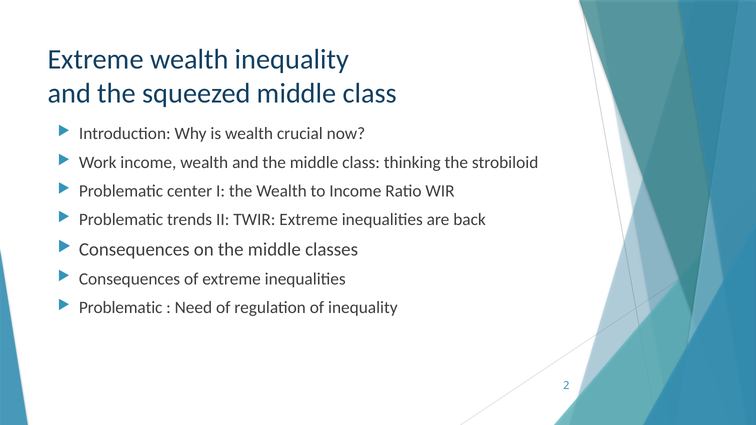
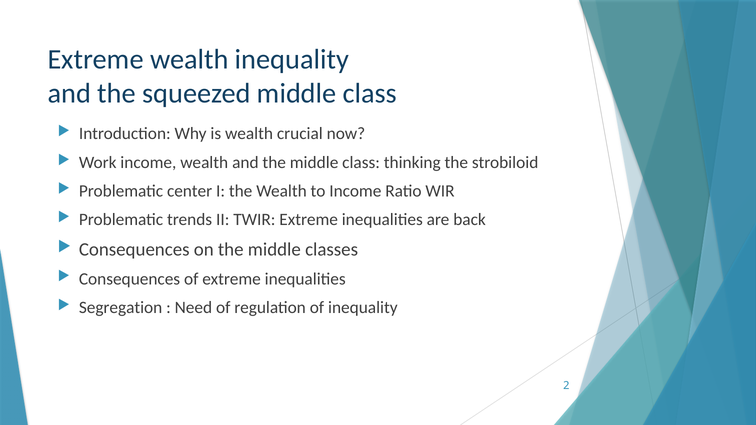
Problematic at (121, 308): Problematic -> Segregation
